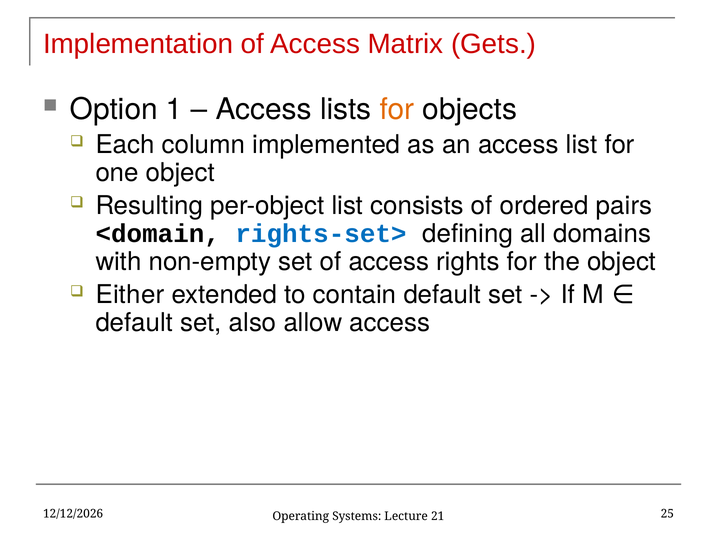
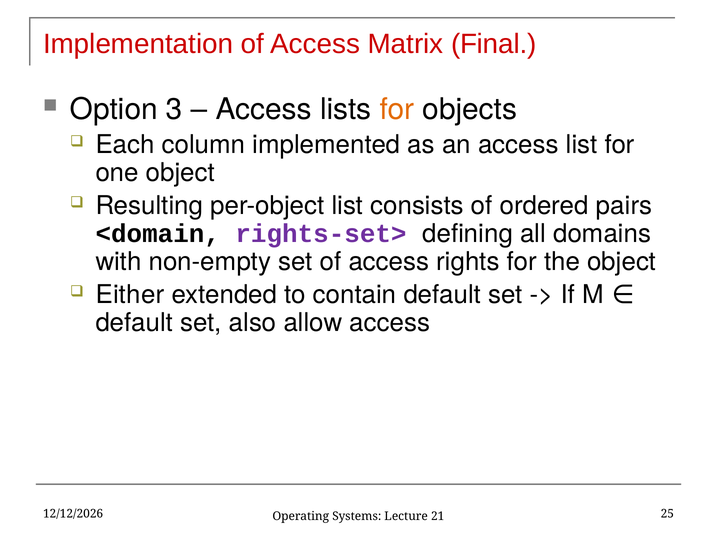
Gets: Gets -> Final
1: 1 -> 3
rights-set> colour: blue -> purple
